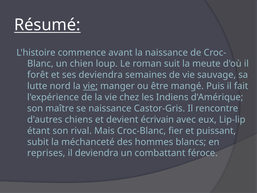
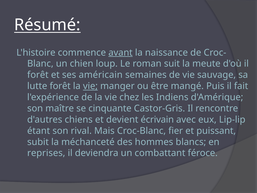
avant underline: none -> present
ses deviendra: deviendra -> américain
lutte nord: nord -> forêt
se naissance: naissance -> cinquante
